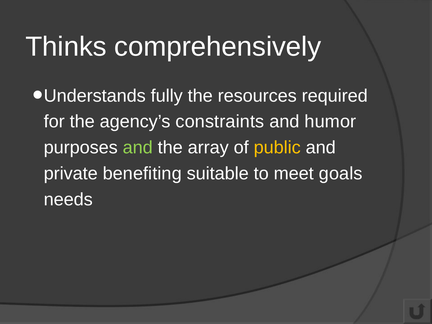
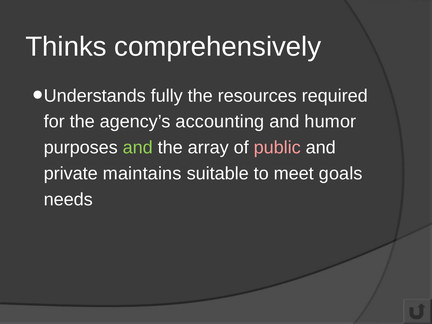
constraints: constraints -> accounting
public colour: yellow -> pink
benefiting: benefiting -> maintains
